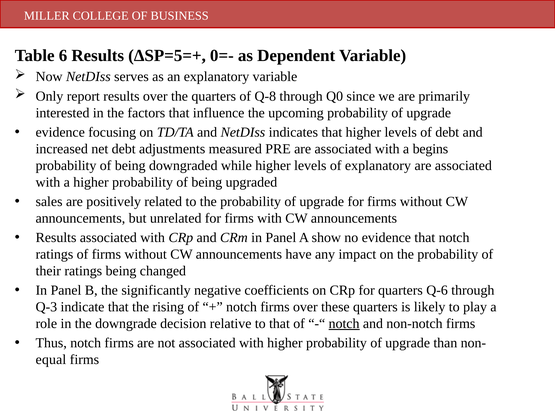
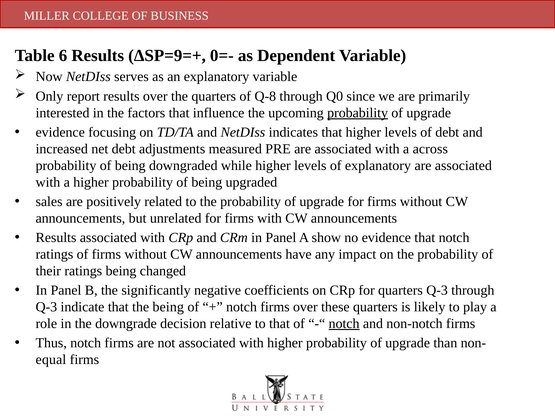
ΔSP=5=+: ΔSP=5=+ -> ΔSP=9=+
probability at (358, 113) underline: none -> present
begins: begins -> across
quarters Q-6: Q-6 -> Q-3
the rising: rising -> being
